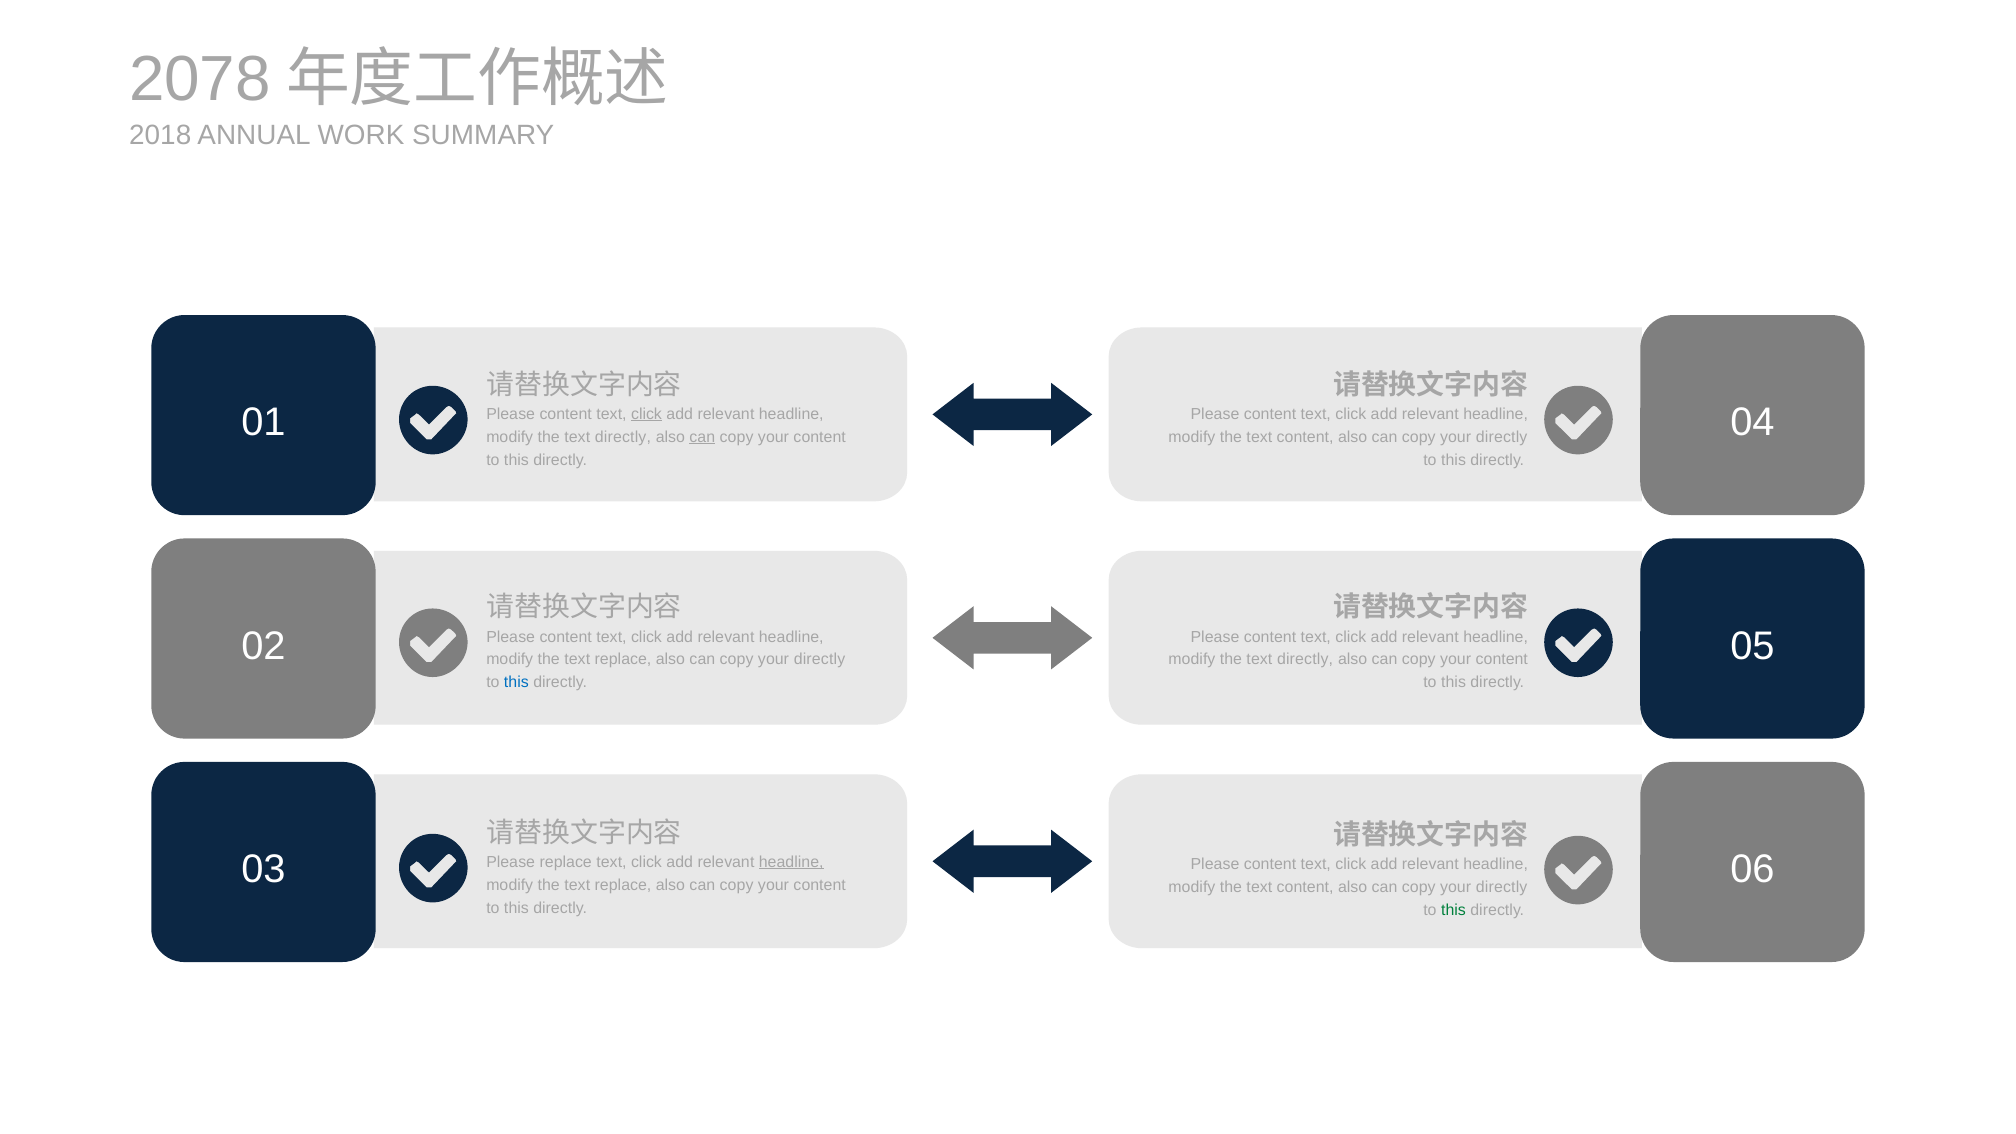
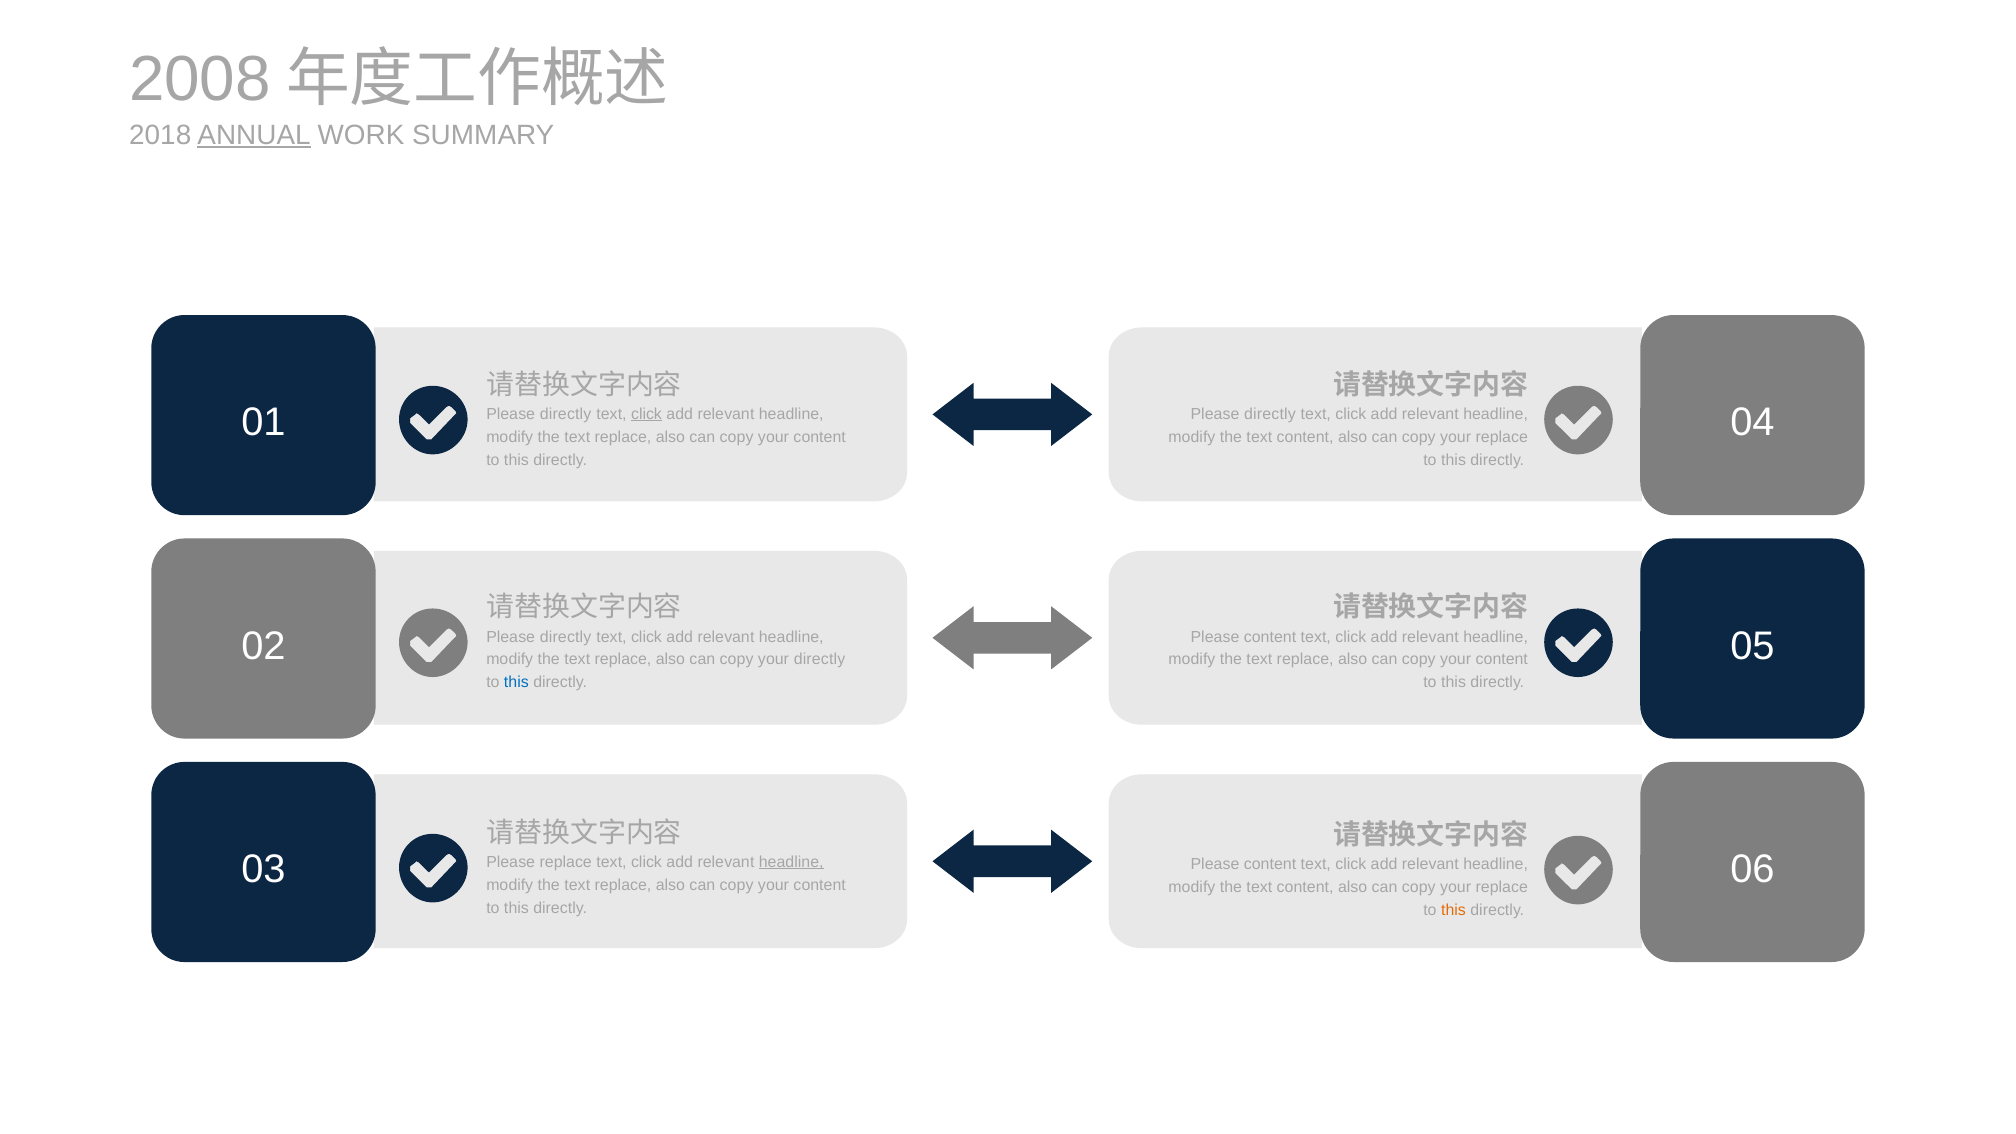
2078: 2078 -> 2008
ANNUAL underline: none -> present
content at (566, 414): content -> directly
content at (1270, 414): content -> directly
directly at (623, 437): directly -> replace
can at (702, 437) underline: present -> none
directly at (1502, 437): directly -> replace
content at (566, 637): content -> directly
directly at (1305, 660): directly -> replace
directly at (1502, 887): directly -> replace
this at (1453, 910) colour: green -> orange
